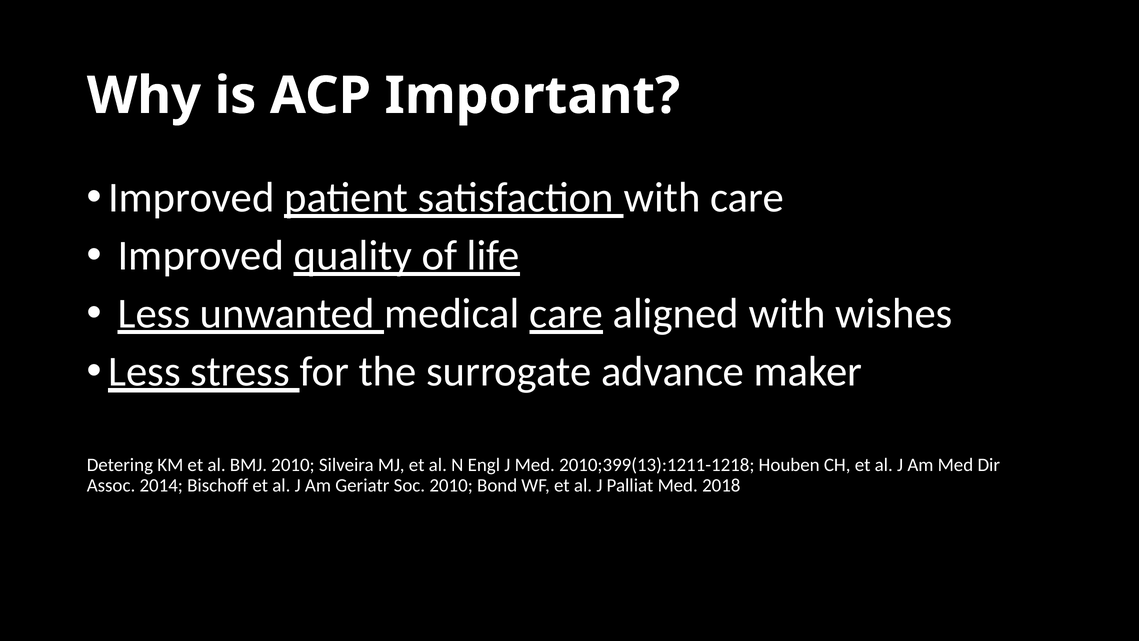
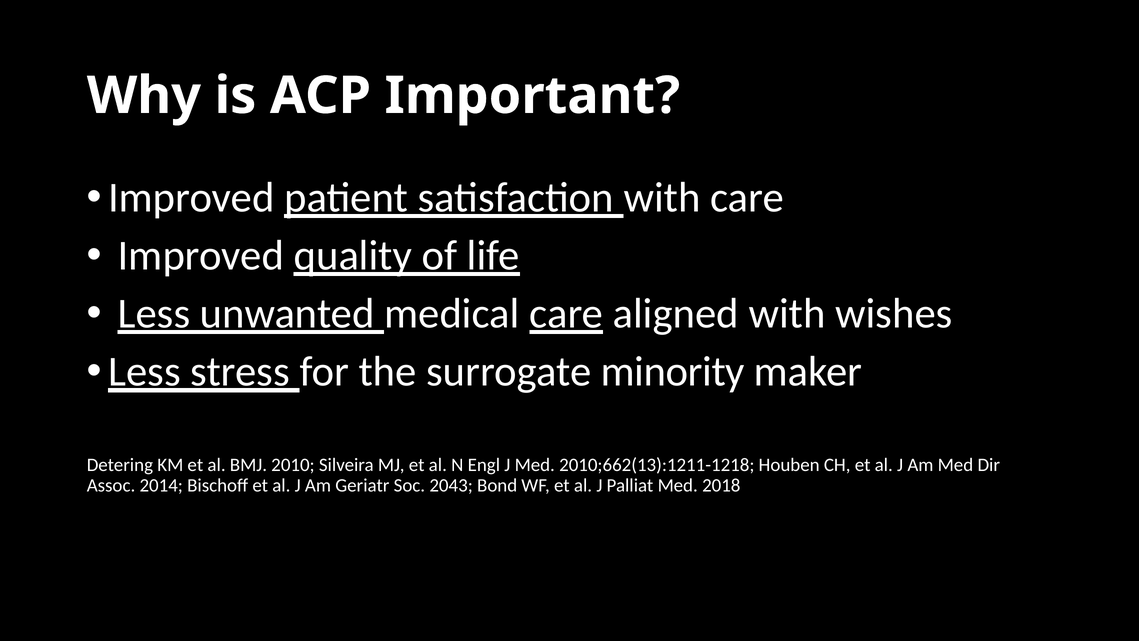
advance: advance -> minority
2010;399(13):1211-1218: 2010;399(13):1211-1218 -> 2010;662(13):1211-1218
Soc 2010: 2010 -> 2043
